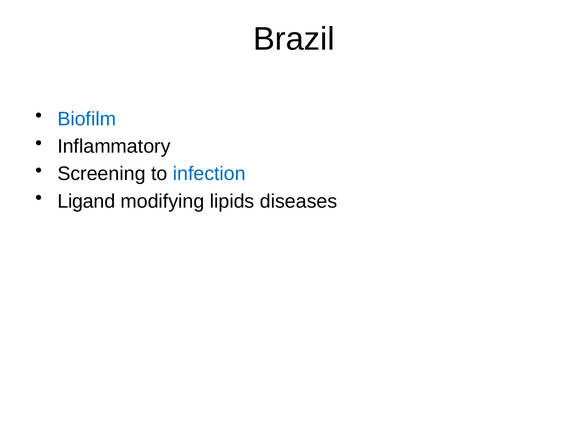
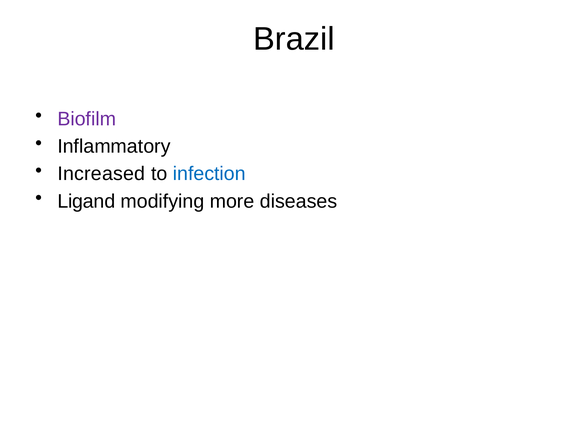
Biofilm colour: blue -> purple
Screening: Screening -> Increased
lipids: lipids -> more
